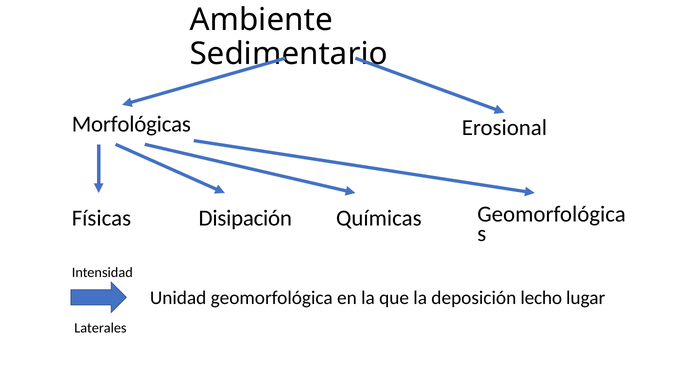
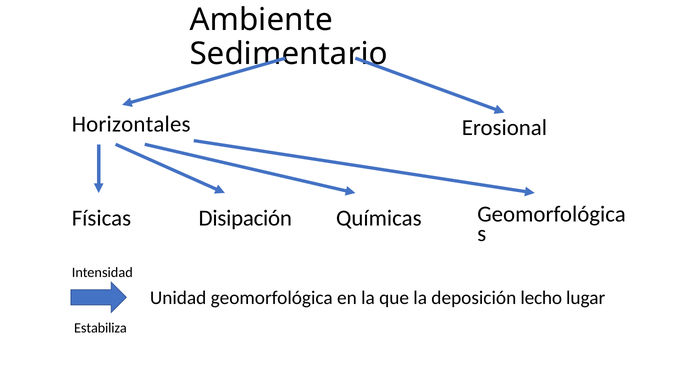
Morfológicas: Morfológicas -> Horizontales
Laterales: Laterales -> Estabiliza
